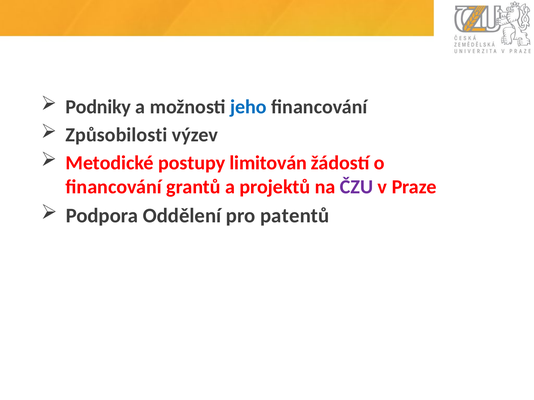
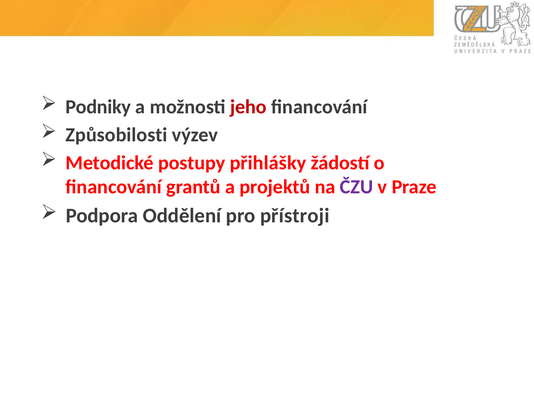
jeho colour: blue -> red
limitován: limitován -> přihlášky
patentů: patentů -> přístroji
